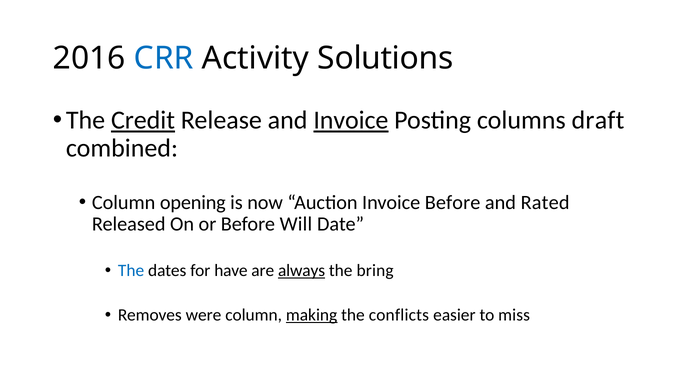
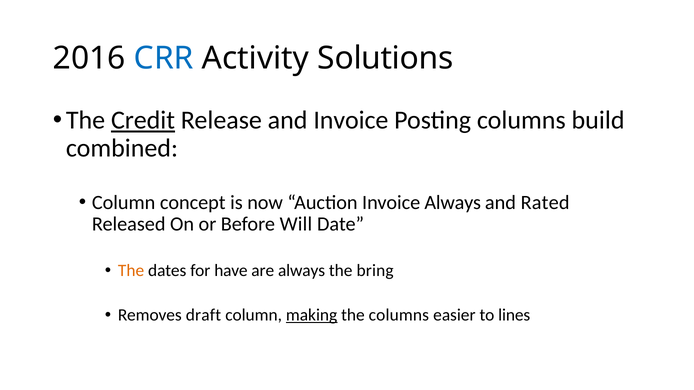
Invoice at (351, 120) underline: present -> none
draft: draft -> build
opening: opening -> concept
Invoice Before: Before -> Always
The at (131, 271) colour: blue -> orange
always at (302, 271) underline: present -> none
were: were -> draft
the conflicts: conflicts -> columns
miss: miss -> lines
